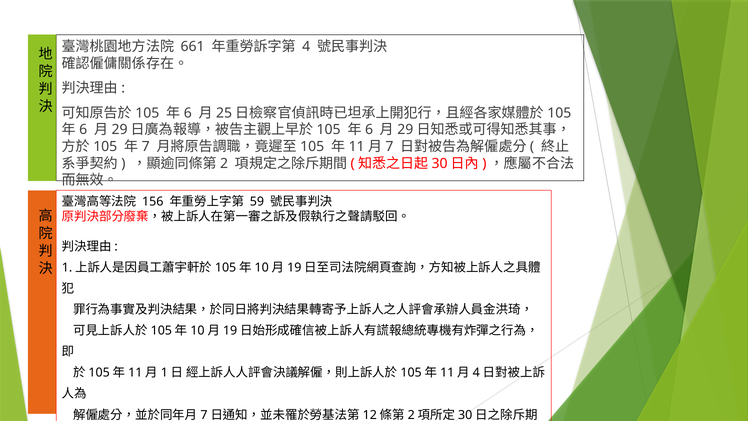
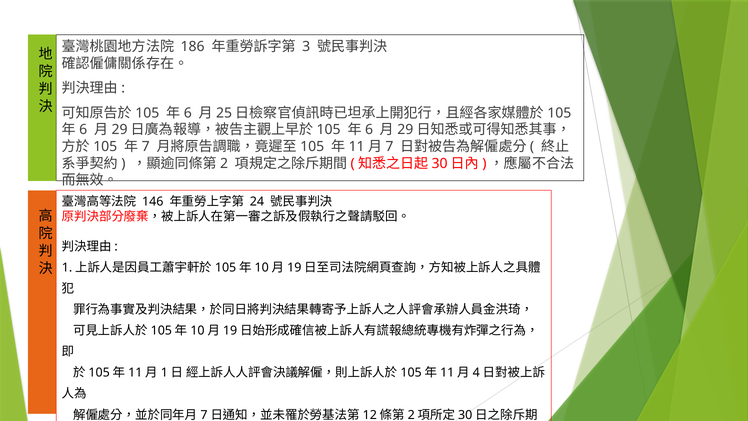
661: 661 -> 186
4: 4 -> 3
156: 156 -> 146
59: 59 -> 24
